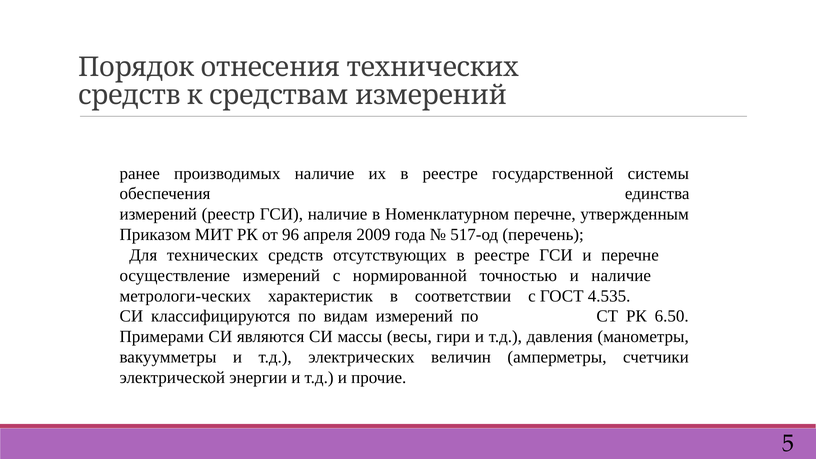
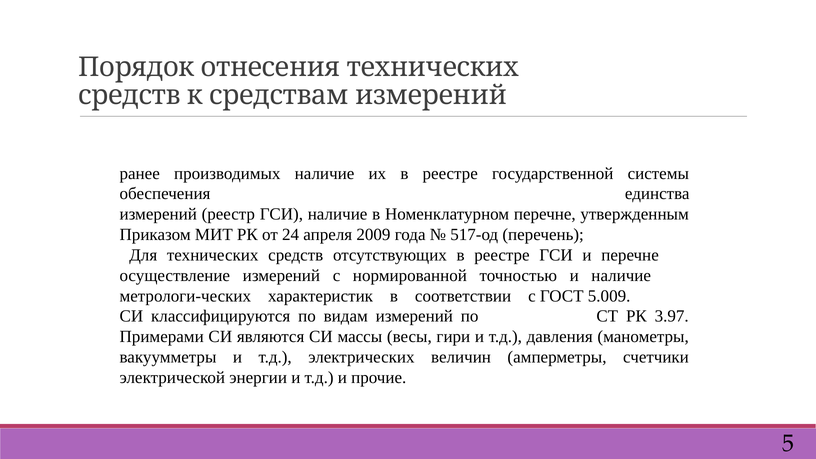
96: 96 -> 24
4.535: 4.535 -> 5.009
6.50: 6.50 -> 3.97
